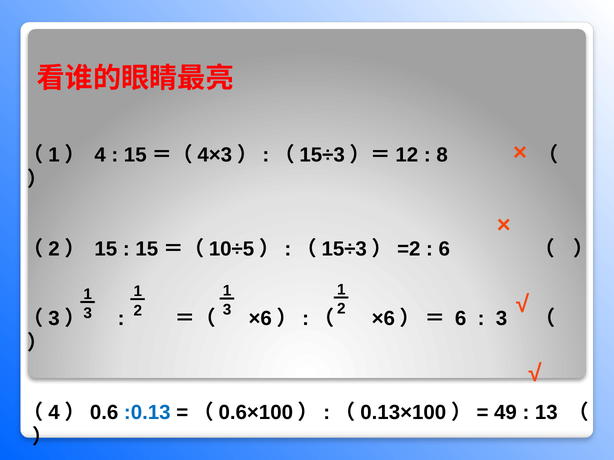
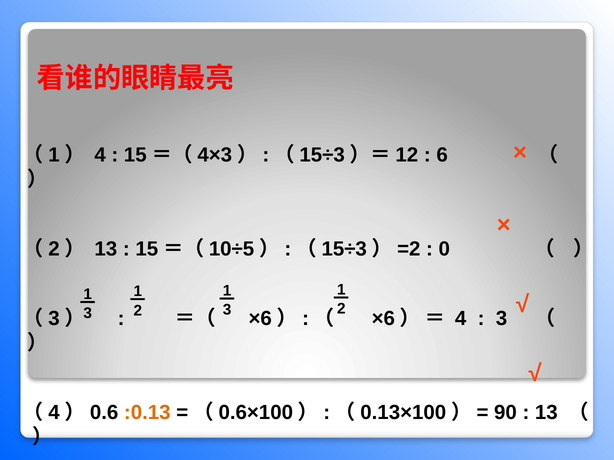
8: 8 -> 6
（2） 15: 15 -> 13
6 at (444, 249): 6 -> 0
6 at (461, 319): 6 -> 4
:0.13 colour: blue -> orange
49: 49 -> 90
